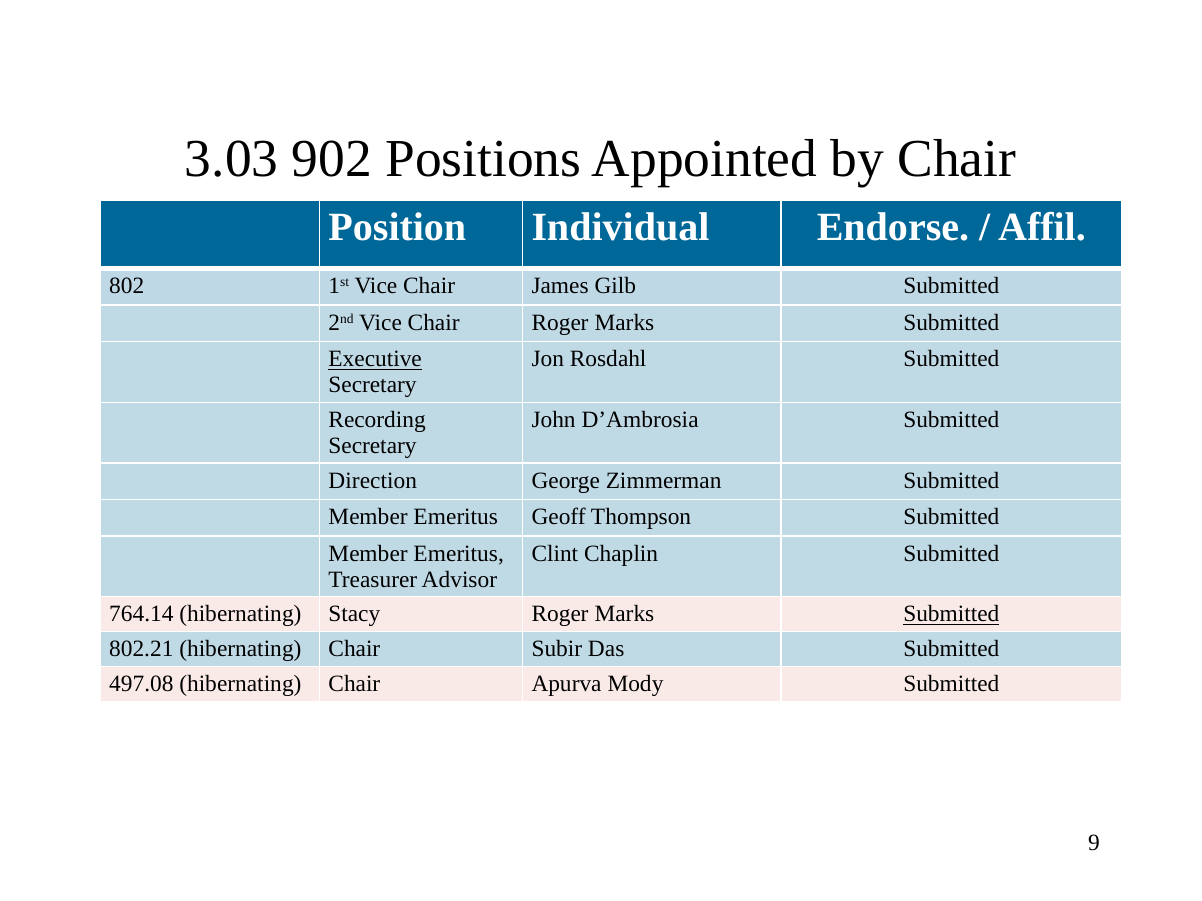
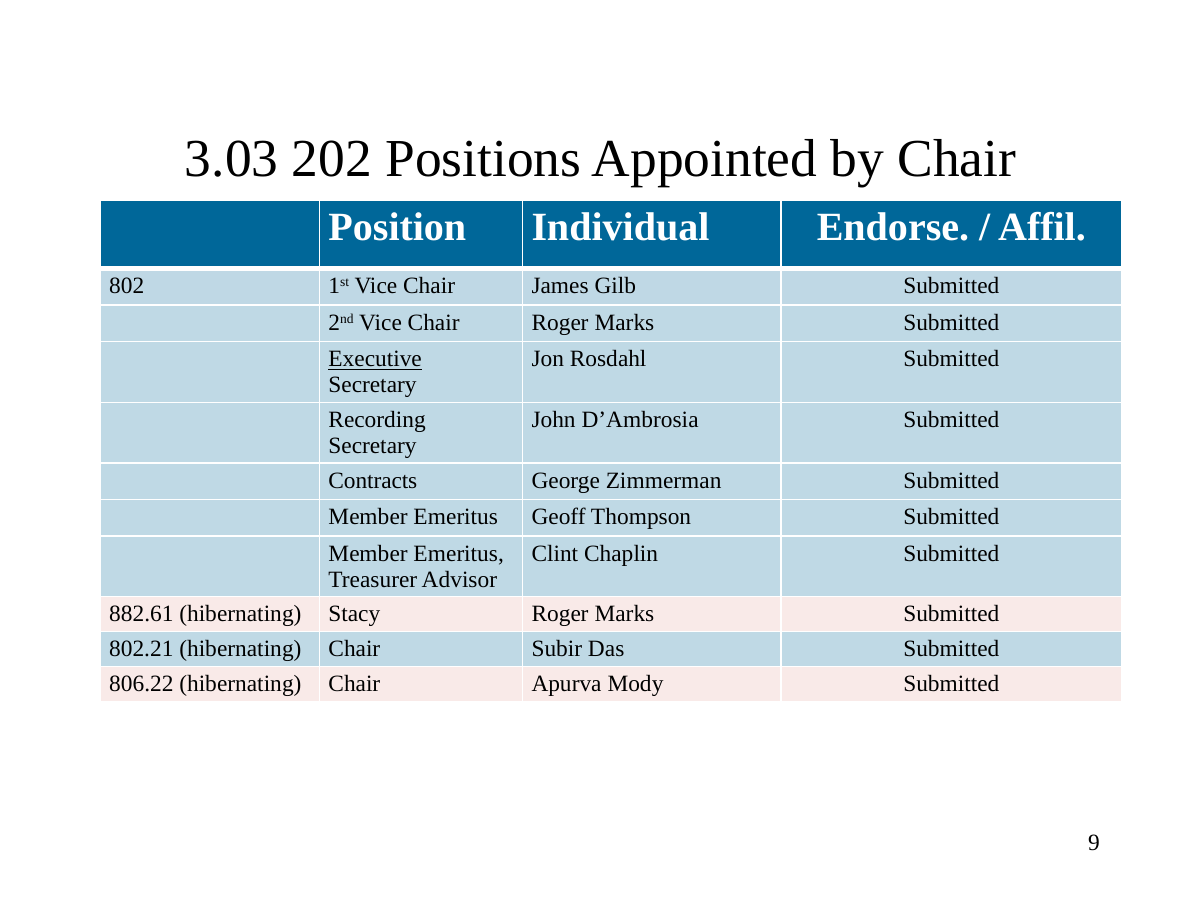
902: 902 -> 202
Direction: Direction -> Contracts
764.14: 764.14 -> 882.61
Submitted at (951, 615) underline: present -> none
497.08: 497.08 -> 806.22
